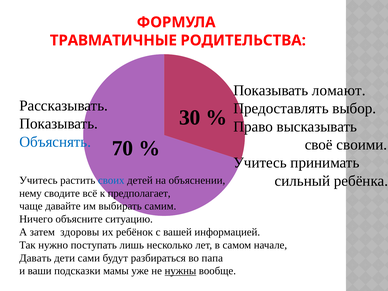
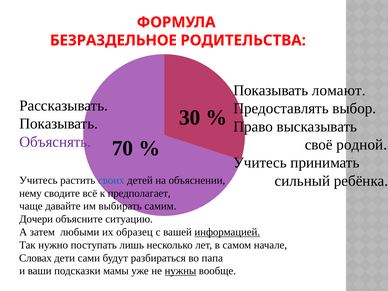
ТРАВМАТИЧНЫЕ: ТРАВМАТИЧНЫЕ -> БЕЗРАЗДЕЛЬНОЕ
Объяснять colour: blue -> purple
своими: своими -> родной
Ничего: Ничего -> Дочери
здоровы: здоровы -> любыми
ребёнок: ребёнок -> образец
информацией underline: none -> present
Давать: Давать -> Словах
